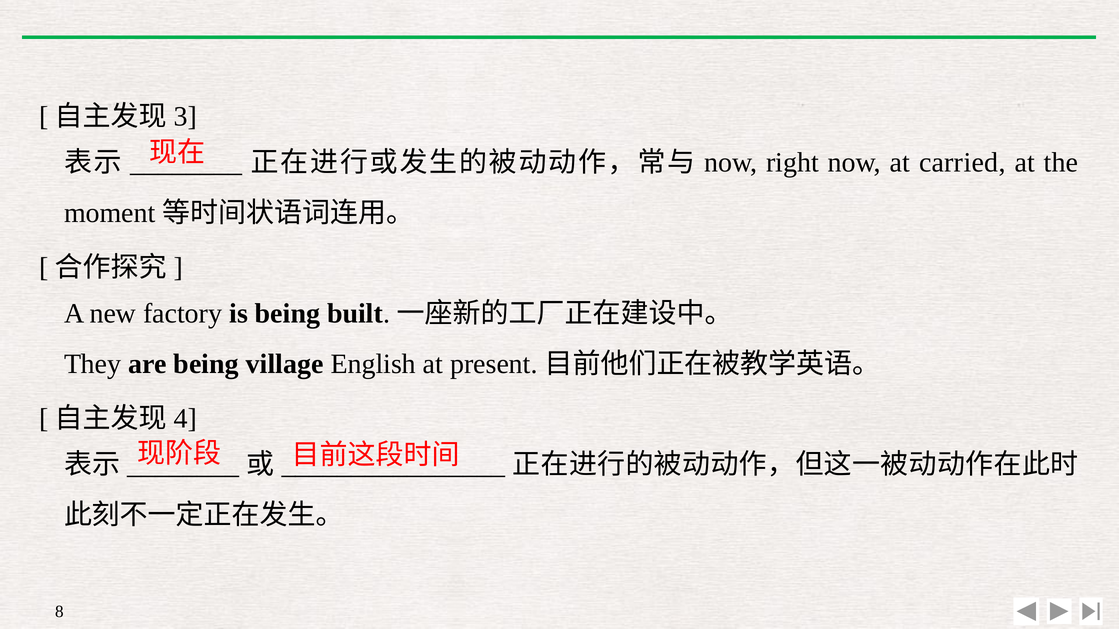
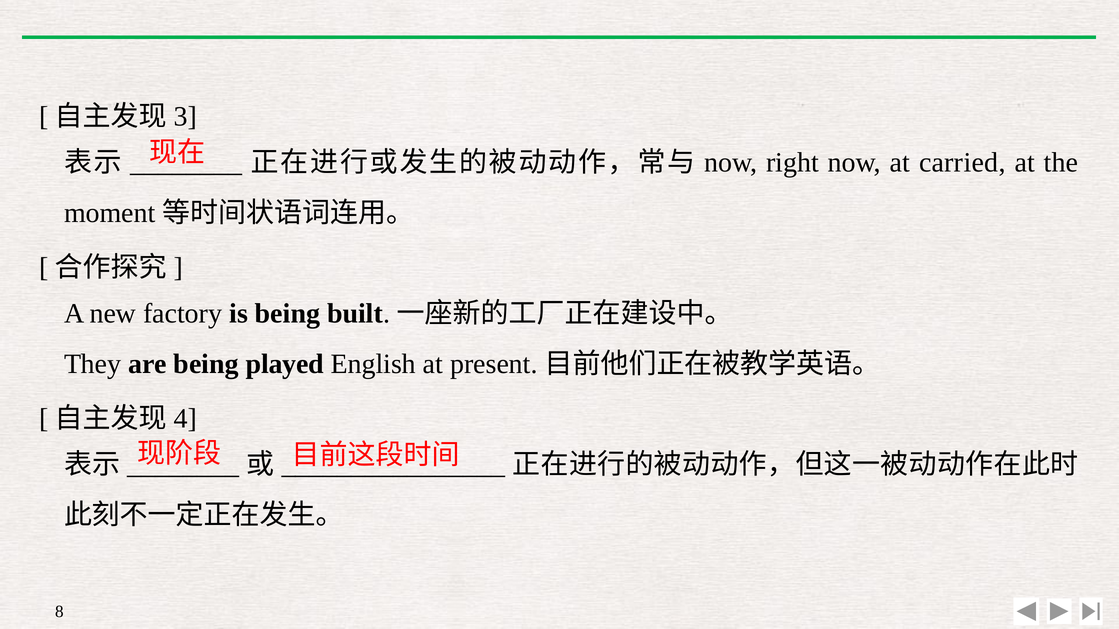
village: village -> played
